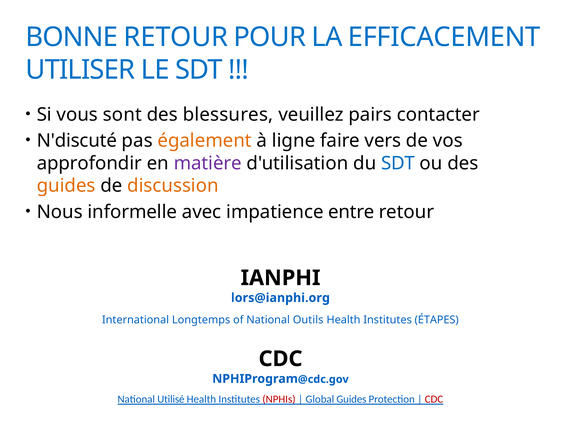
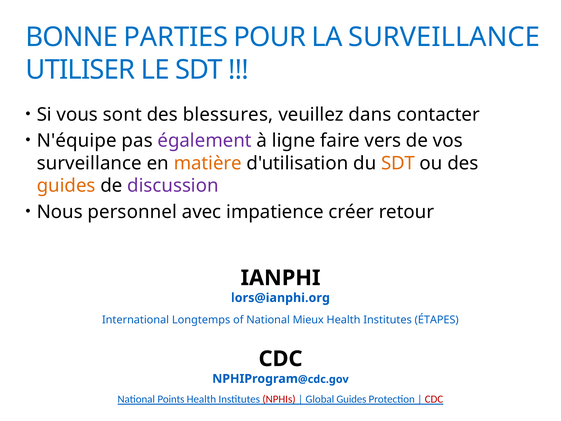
BONNE RETOUR: RETOUR -> PARTIES
LA EFFICACEMENT: EFFICACEMENT -> SURVEILLANCE
pairs: pairs -> dans
N'discuté: N'discuté -> N'équipe
également colour: orange -> purple
approfondir at (89, 163): approfondir -> surveillance
matière colour: purple -> orange
SDT at (398, 163) colour: blue -> orange
discussion colour: orange -> purple
informelle: informelle -> personnel
entre: entre -> créer
Outils: Outils -> Mieux
Utilisé: Utilisé -> Points
